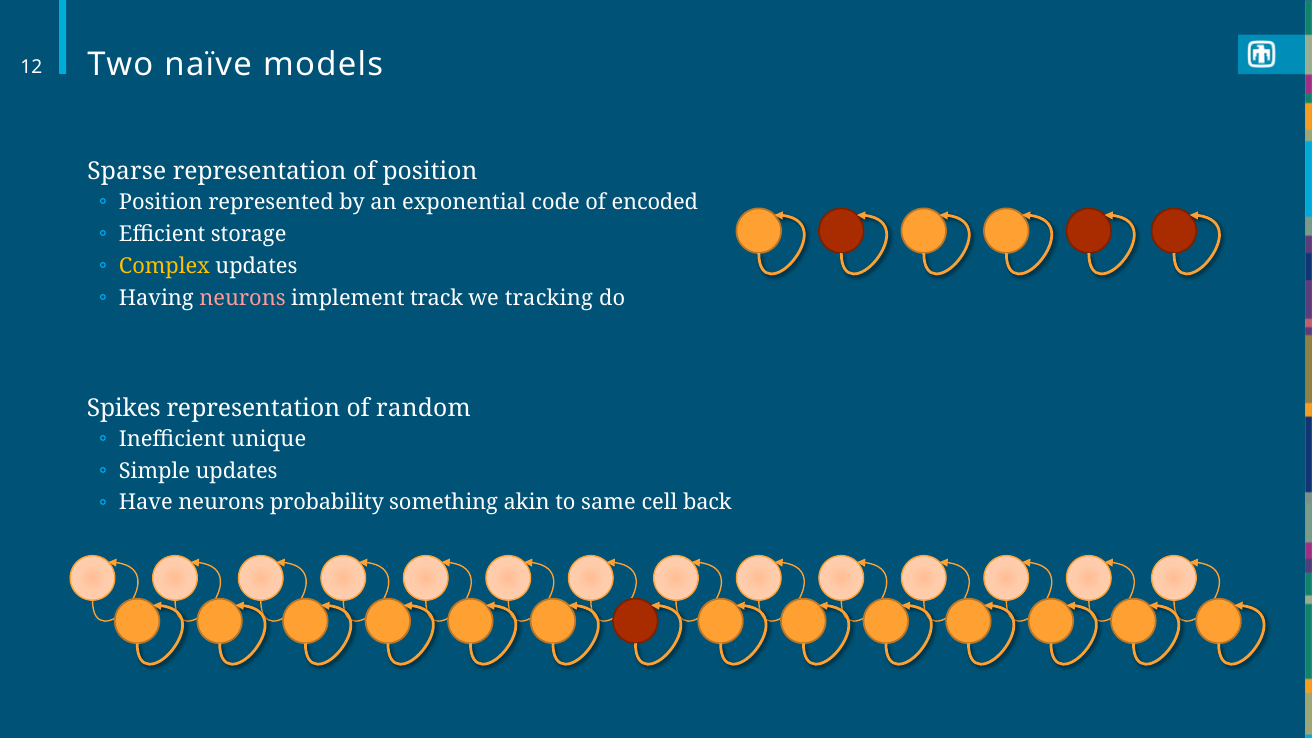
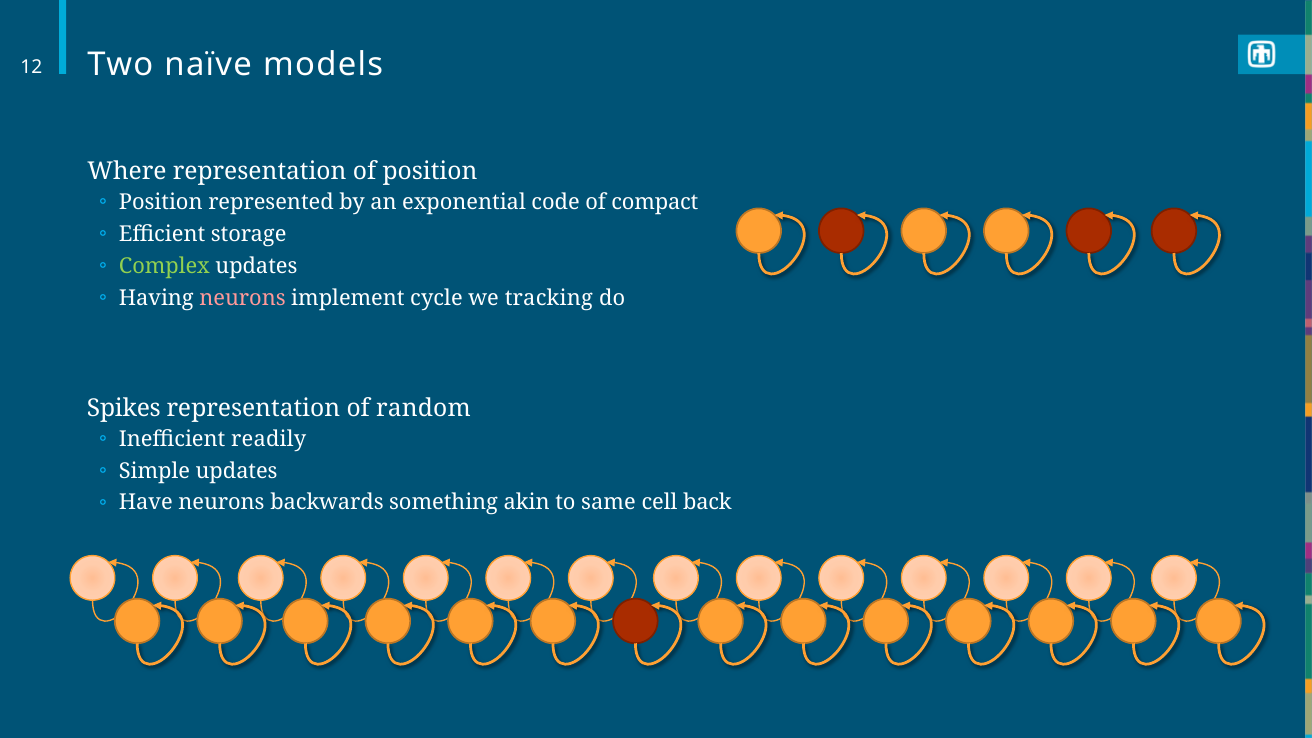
Sparse: Sparse -> Where
encoded: encoded -> compact
Complex colour: yellow -> light green
track: track -> cycle
unique: unique -> readily
probability: probability -> backwards
